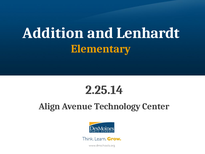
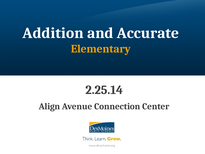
Lenhardt: Lenhardt -> Accurate
Technology: Technology -> Connection
